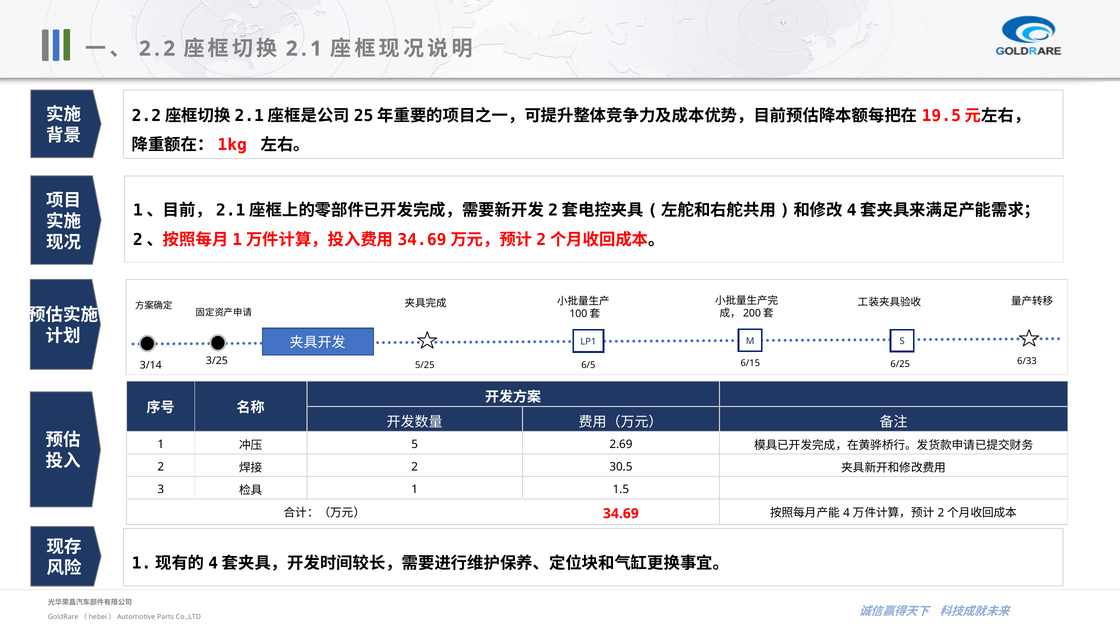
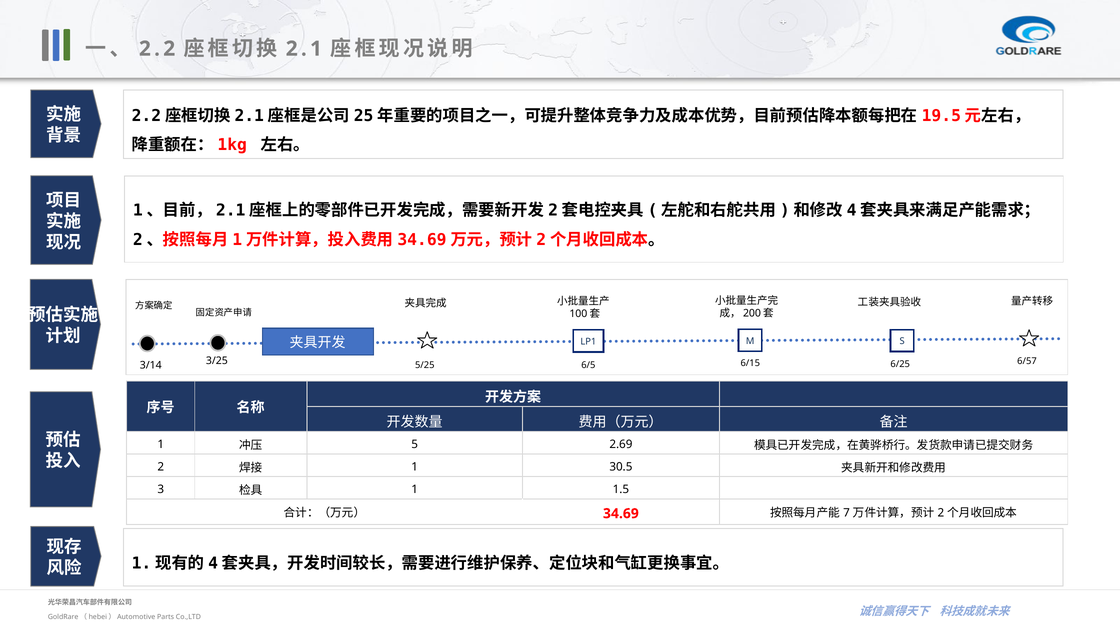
6/33: 6/33 -> 6/57
2 at (415, 467): 2 -> 1
4: 4 -> 7
